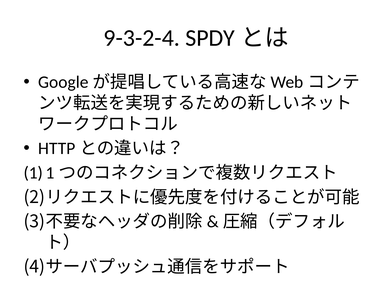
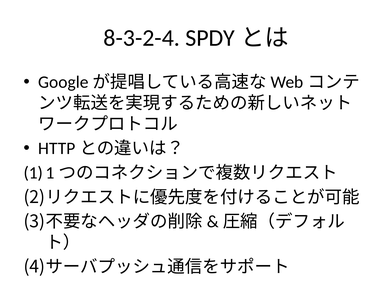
9-3-2-4: 9-3-2-4 -> 8-3-2-4
